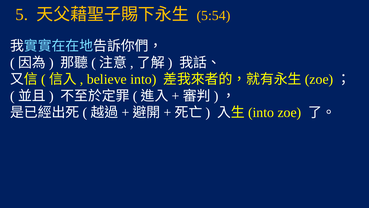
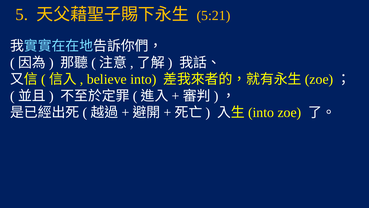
5:54: 5:54 -> 5:21
